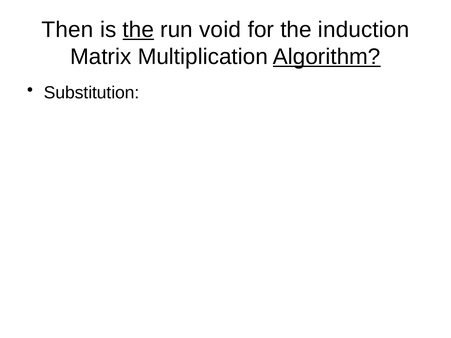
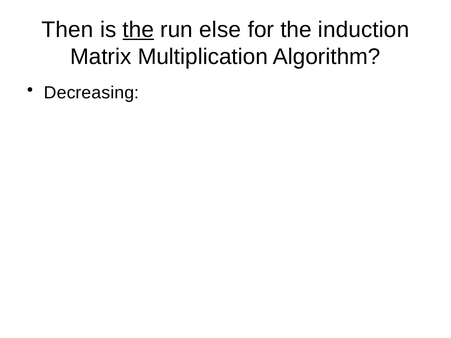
void: void -> else
Algorithm underline: present -> none
Substitution: Substitution -> Decreasing
